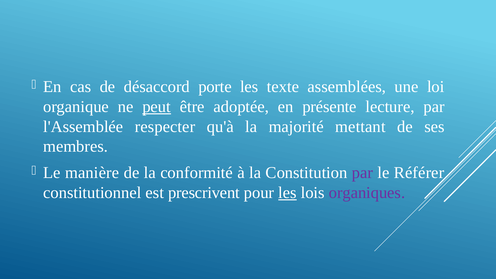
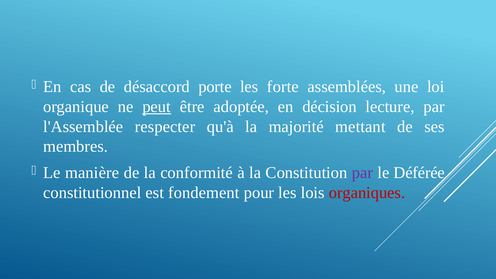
texte: texte -> forte
présente: présente -> décision
Référer: Référer -> Déférée
prescrivent: prescrivent -> fondement
les at (287, 193) underline: present -> none
organiques colour: purple -> red
